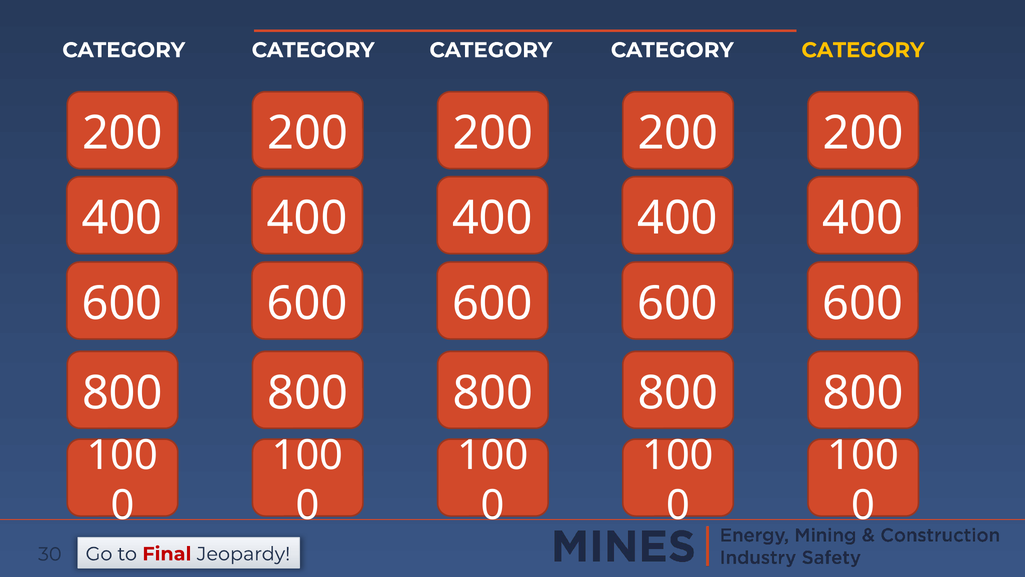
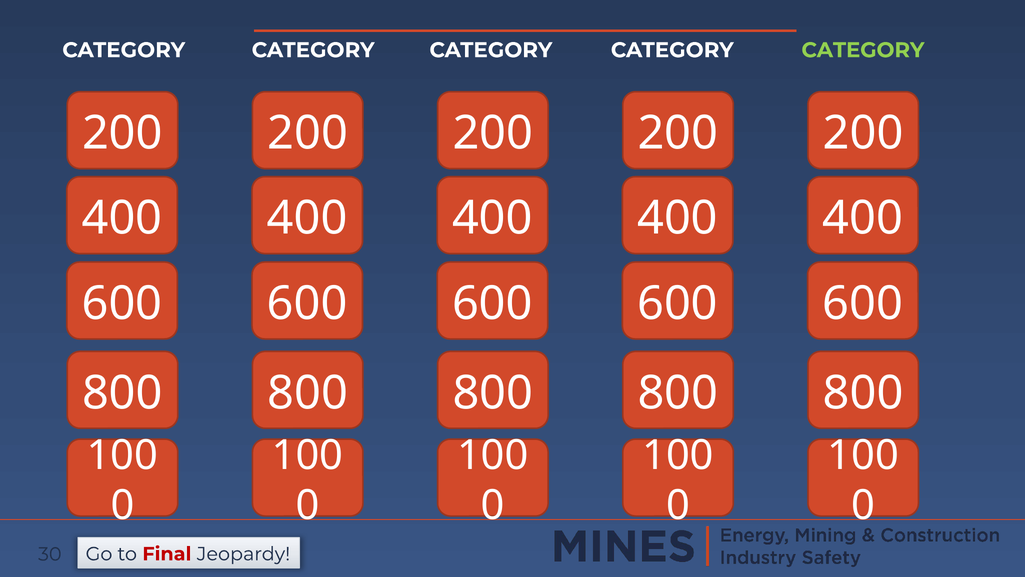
CATEGORY at (863, 50) colour: yellow -> light green
